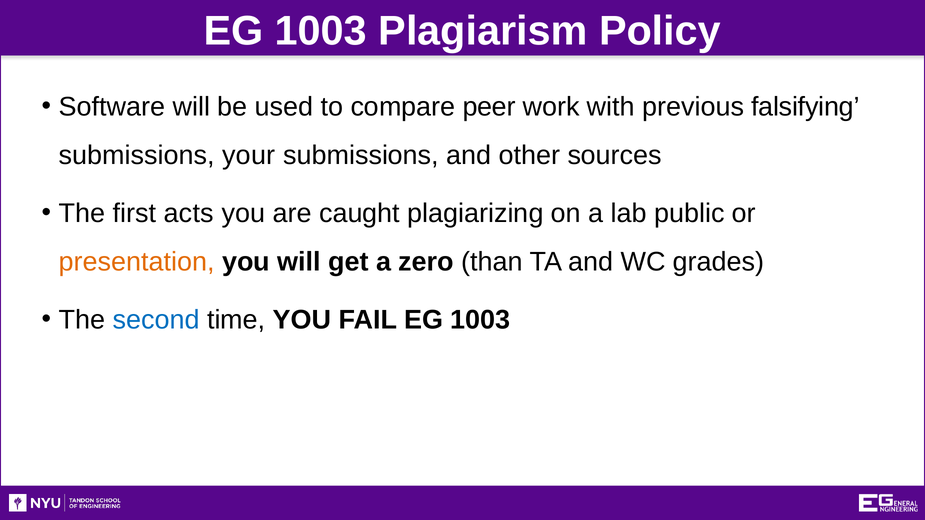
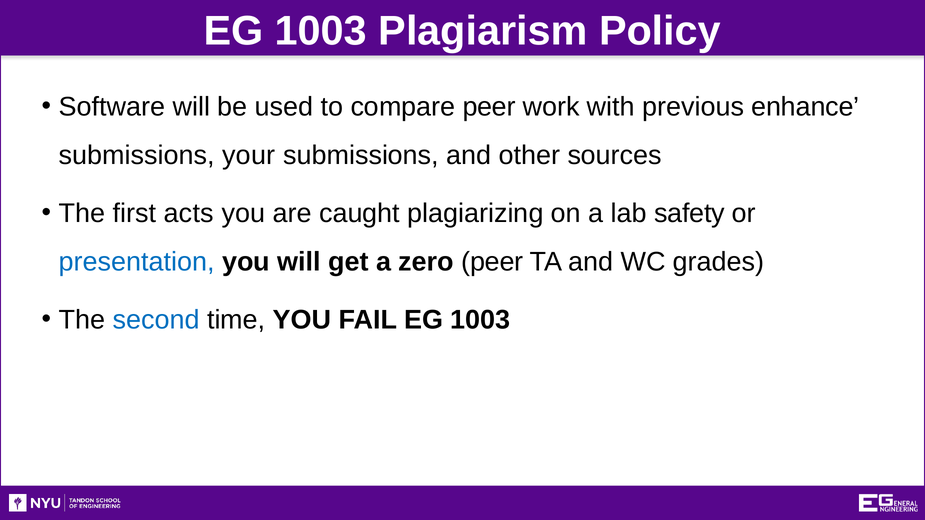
falsifying: falsifying -> enhance
public: public -> safety
presentation colour: orange -> blue
zero than: than -> peer
